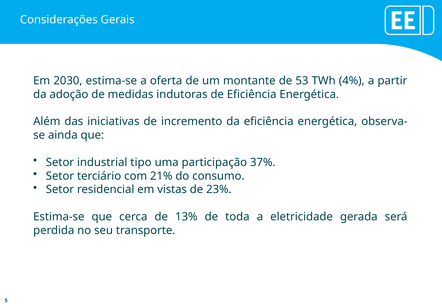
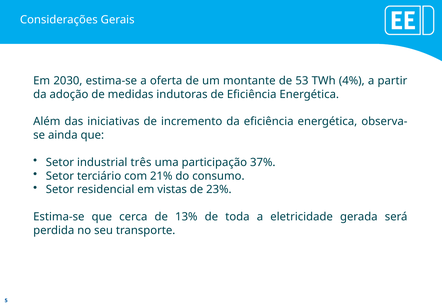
tipo: tipo -> três
